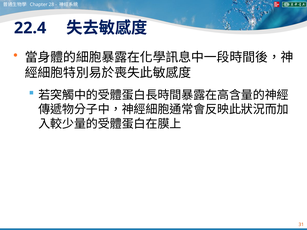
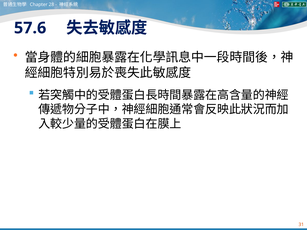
22.4: 22.4 -> 57.6
